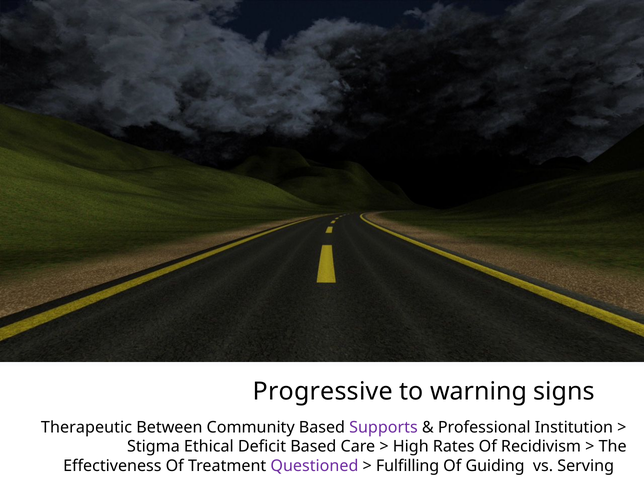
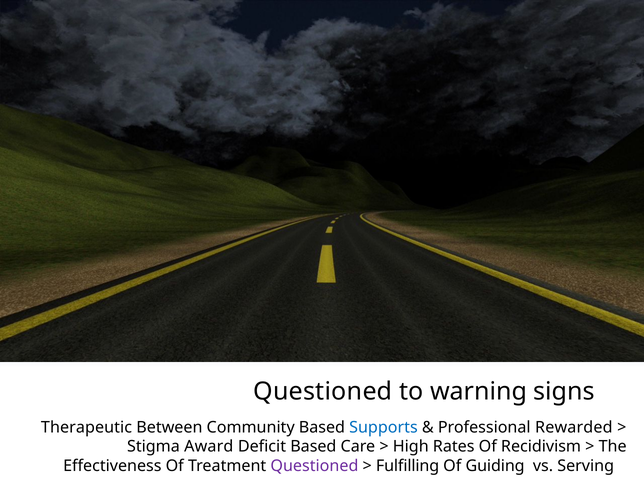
Progressive at (323, 391): Progressive -> Questioned
Supports colour: purple -> blue
Institution: Institution -> Rewarded
Ethical: Ethical -> Award
